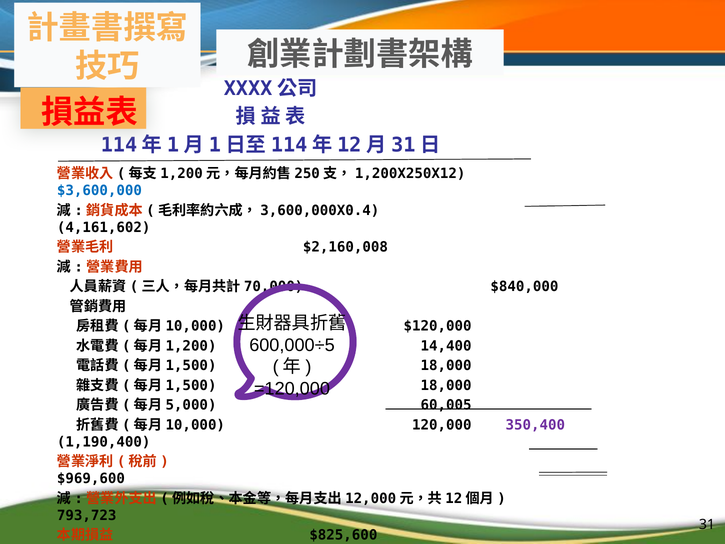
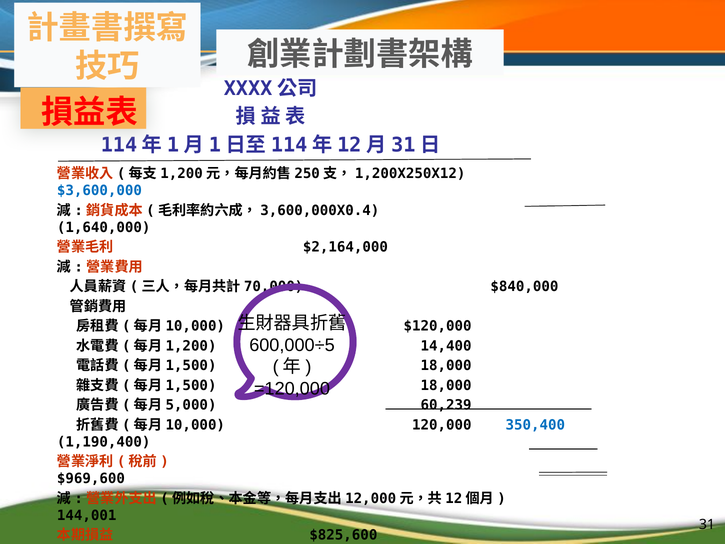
4,161,602: 4,161,602 -> 1,640,000
$2,160,008: $2,160,008 -> $2,164,000
60,005: 60,005 -> 60,239
350,400 colour: purple -> blue
793,723: 793,723 -> 144,001
